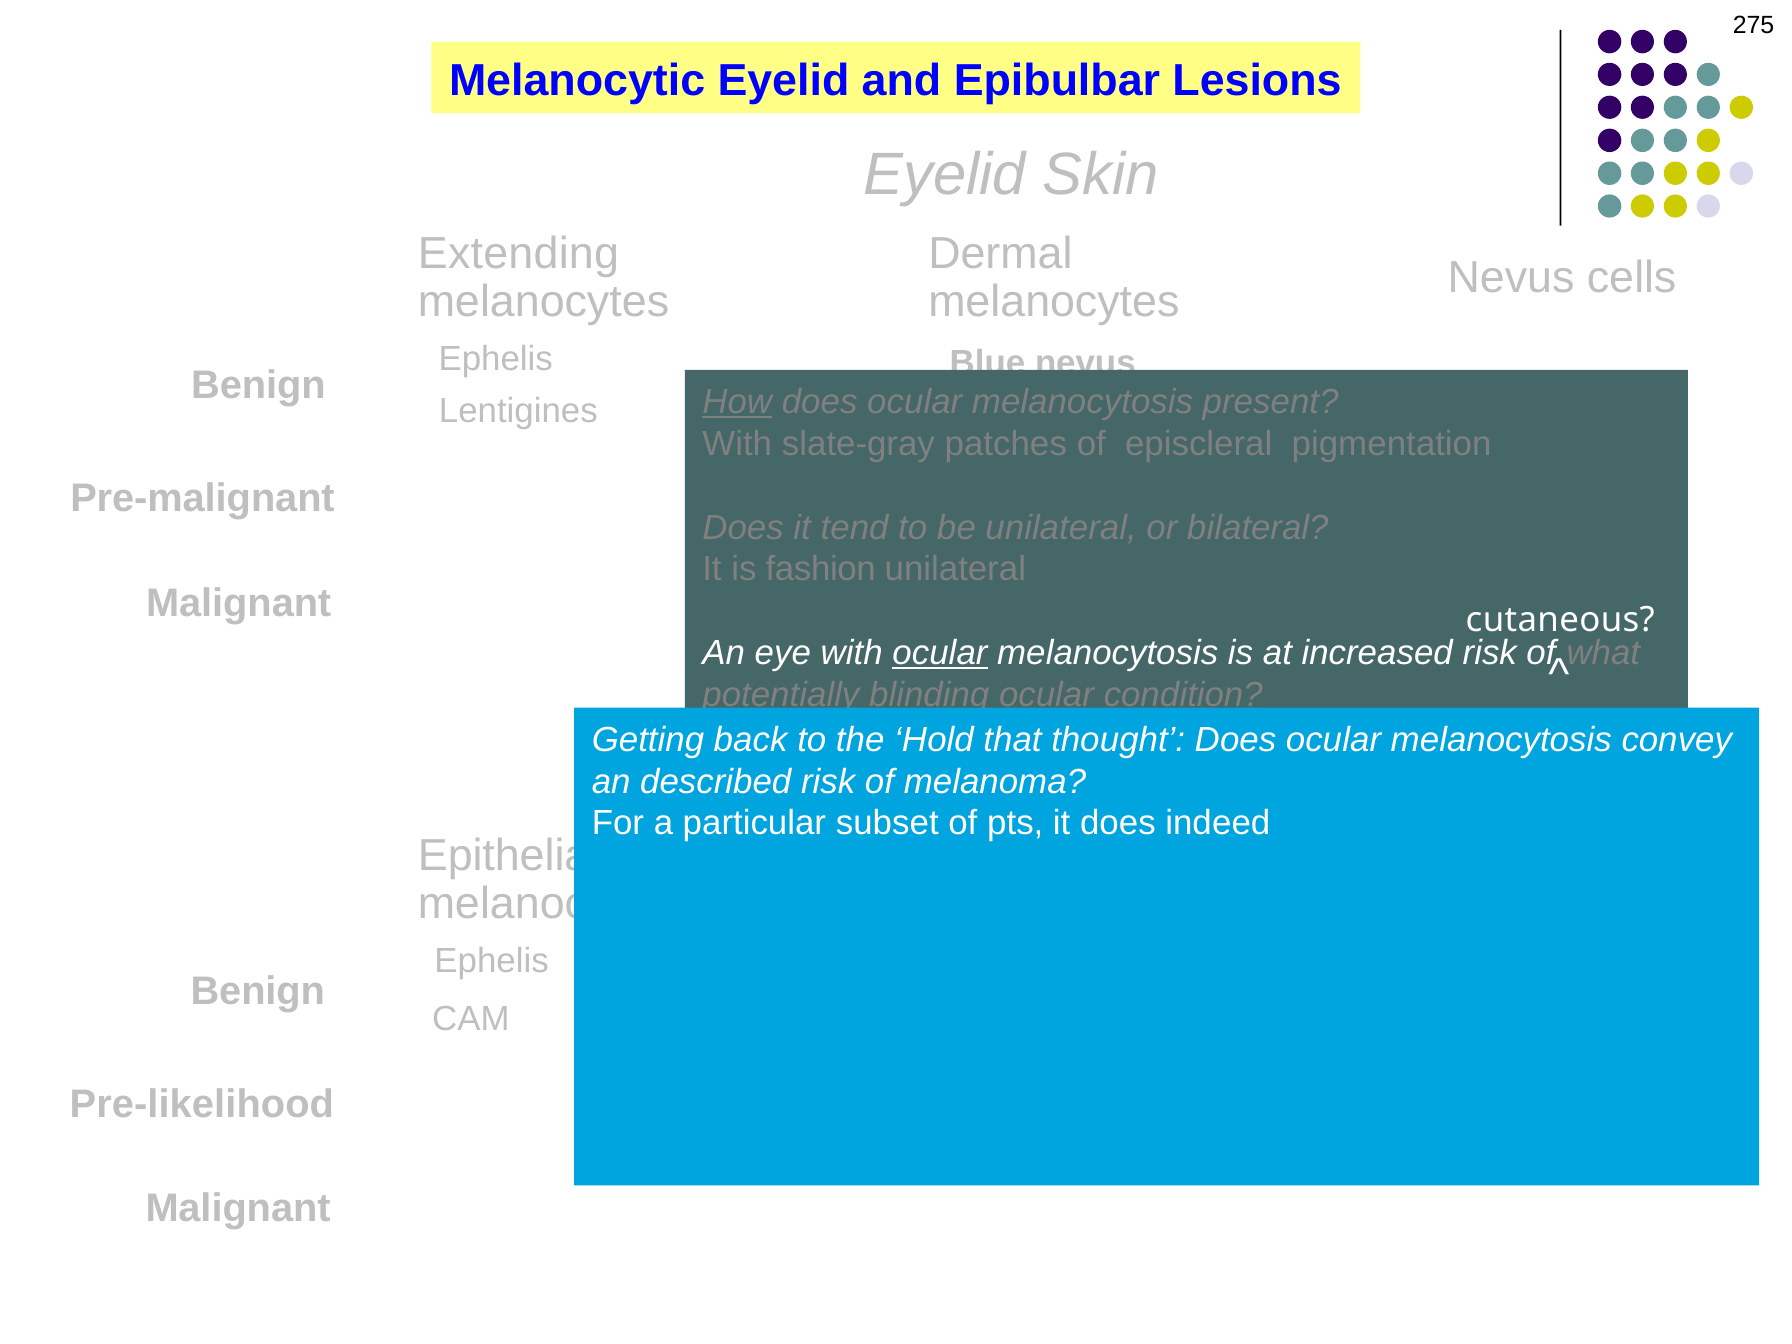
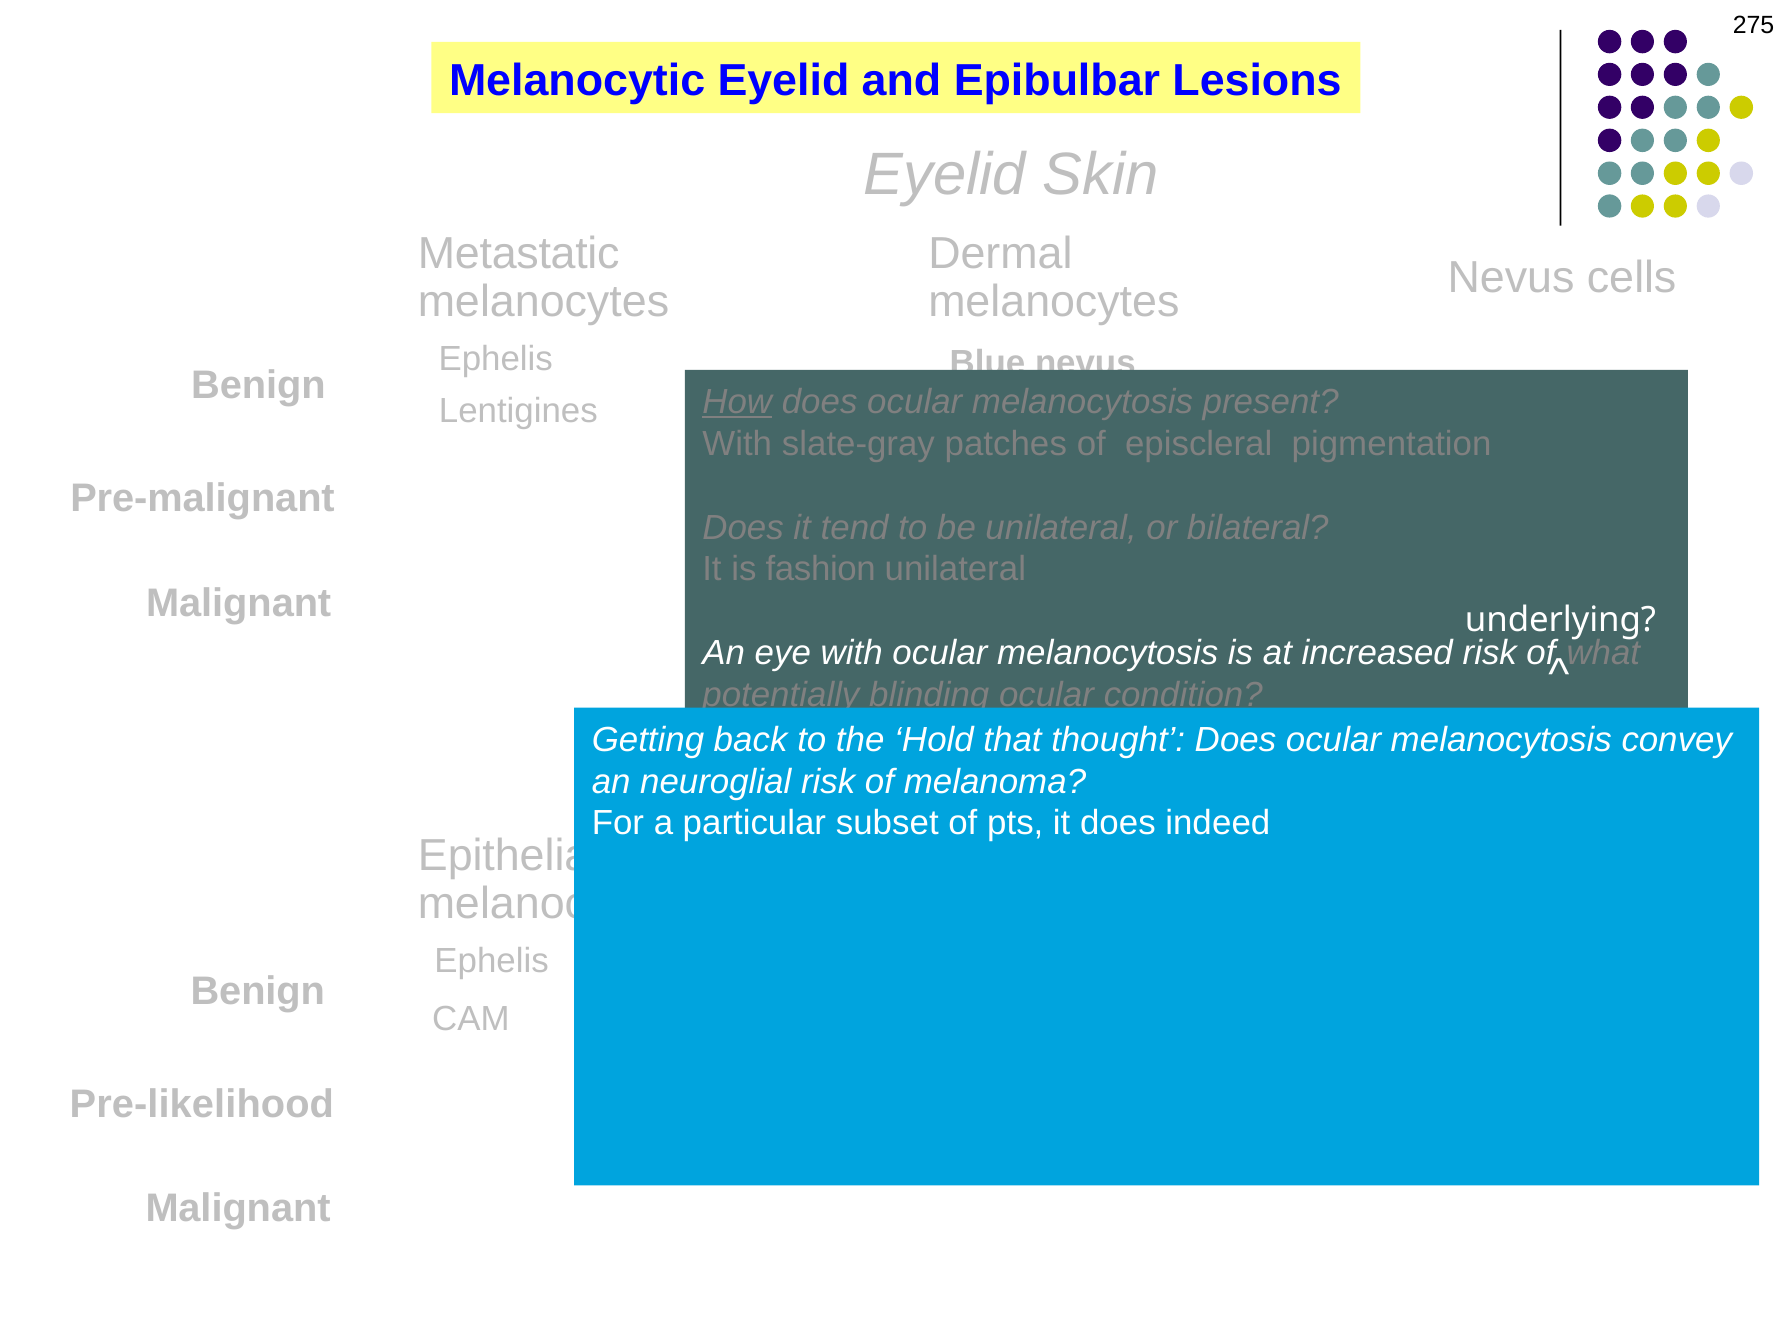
Extending: Extending -> Metastatic
cutaneous: cutaneous -> underlying
ocular at (940, 653) underline: present -> none
described: described -> neuroglial
